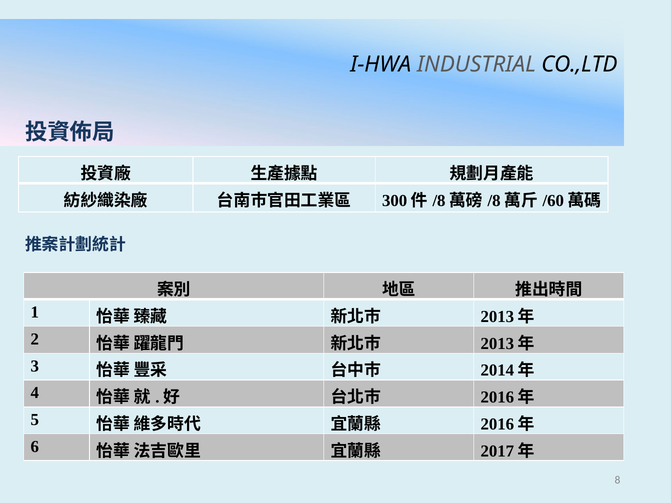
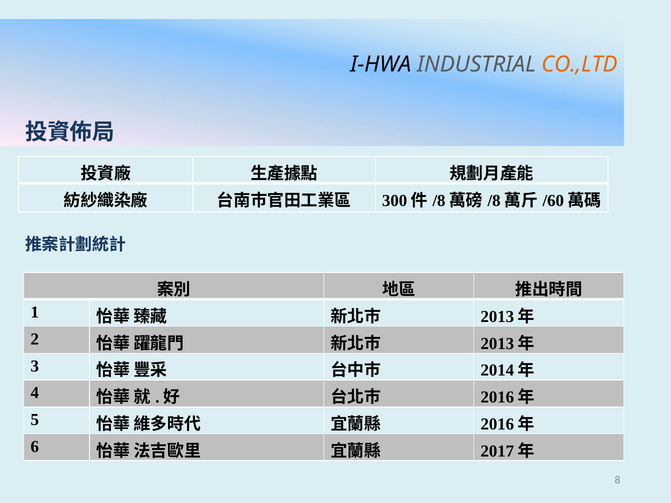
CO.,LTD colour: black -> orange
